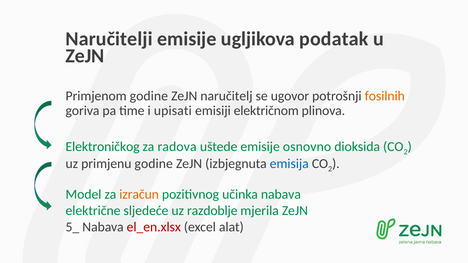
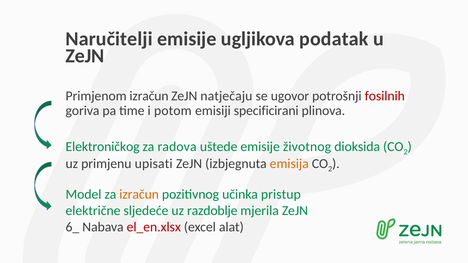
Primjenom godine: godine -> izračun
naručitelj: naručitelj -> natječaju
fosilnih colour: orange -> red
upisati: upisati -> potom
električnom: električnom -> specificirani
osnovno: osnovno -> životnog
primjenu godine: godine -> upisati
emisija colour: blue -> orange
učinka nabava: nabava -> pristup
5_: 5_ -> 6_
